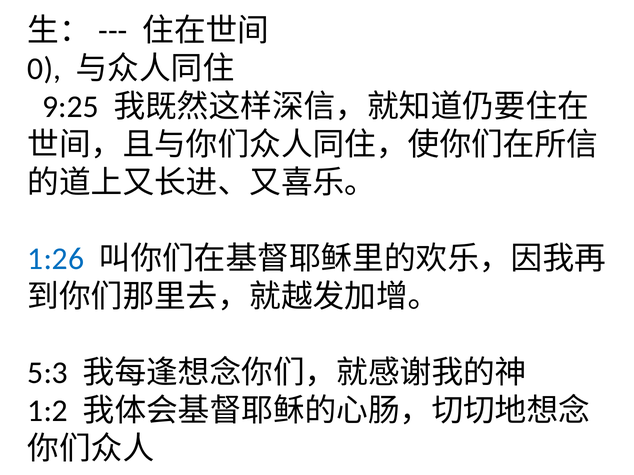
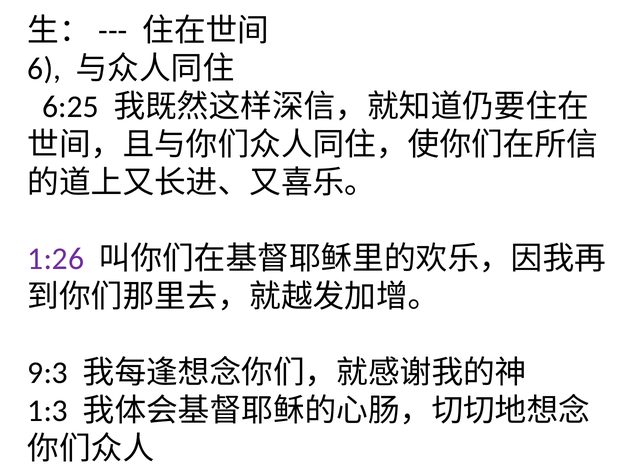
0: 0 -> 6
9:25: 9:25 -> 6:25
1:26 colour: blue -> purple
5:3: 5:3 -> 9:3
1:2: 1:2 -> 1:3
